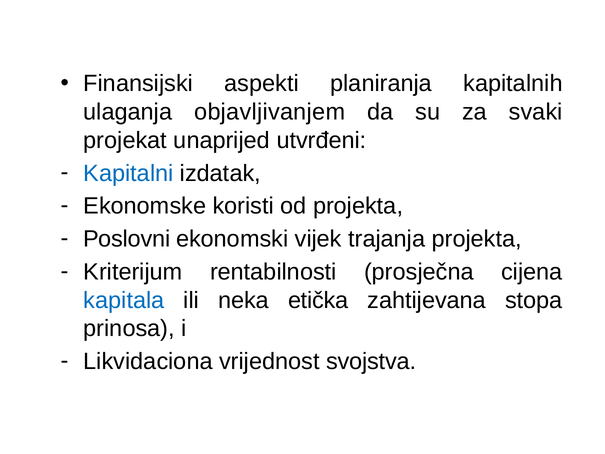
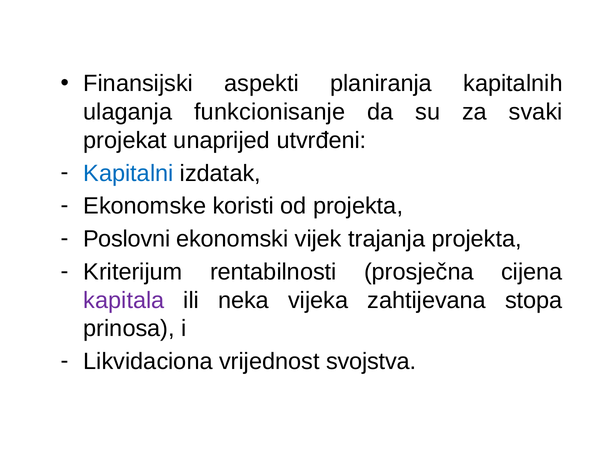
objavljivanjem: objavljivanjem -> funkcionisanje
kapitala colour: blue -> purple
etička: etička -> vijeka
